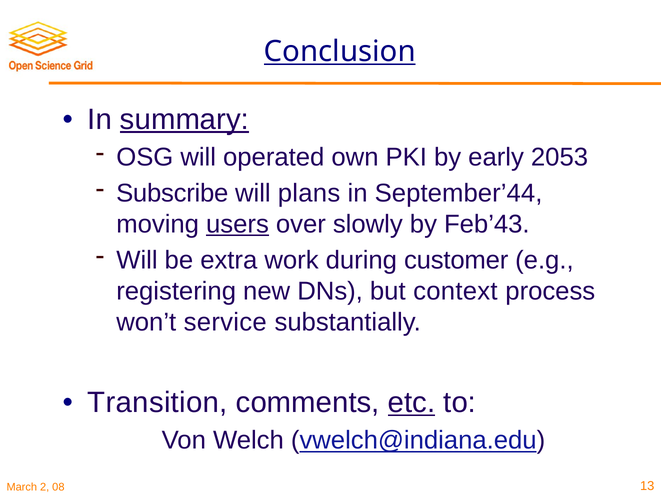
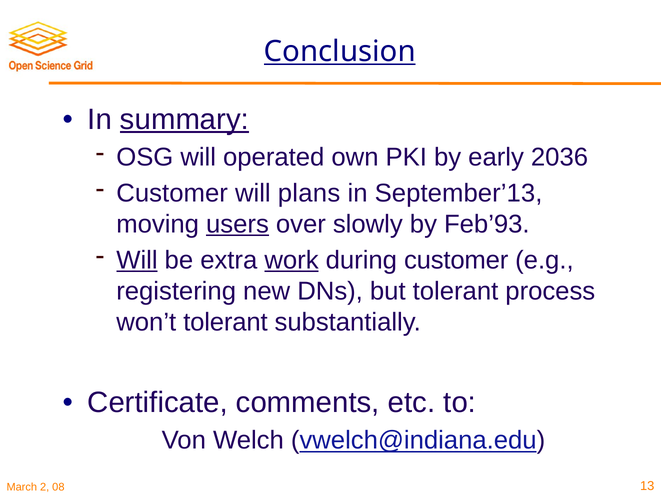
2053: 2053 -> 2036
Subscribe at (172, 193): Subscribe -> Customer
September’44: September’44 -> September’13
Feb’43: Feb’43 -> Feb’93
Will at (137, 260) underline: none -> present
work underline: none -> present
but context: context -> tolerant
won’t service: service -> tolerant
Transition: Transition -> Certificate
etc underline: present -> none
